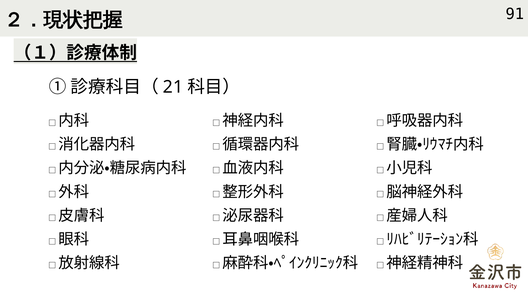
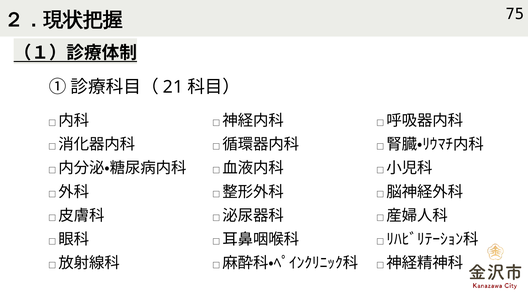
91: 91 -> 75
